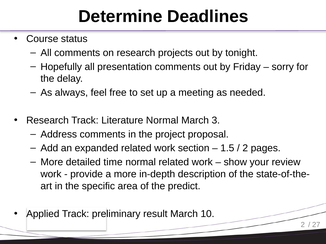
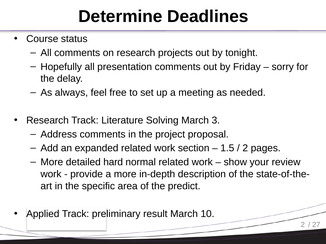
Literature Normal: Normal -> Solving
time: time -> hard
